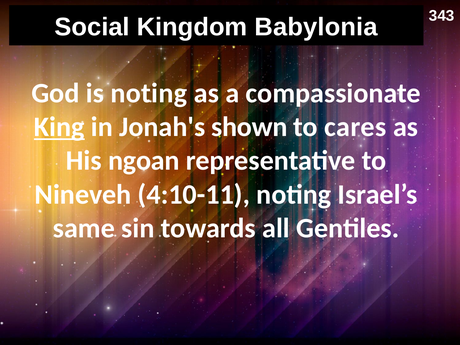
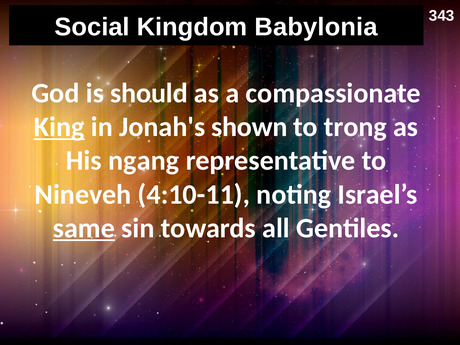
is noting: noting -> should
cares: cares -> trong
ngoan: ngoan -> ngang
same underline: none -> present
